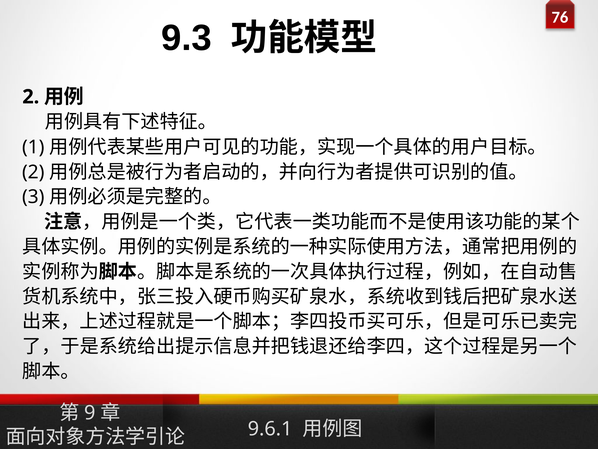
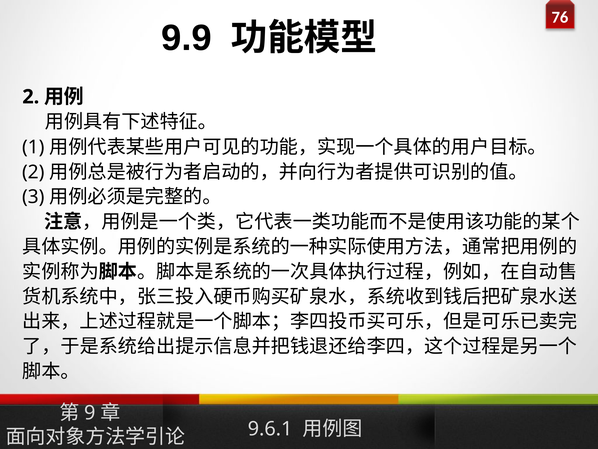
9.3: 9.3 -> 9.9
